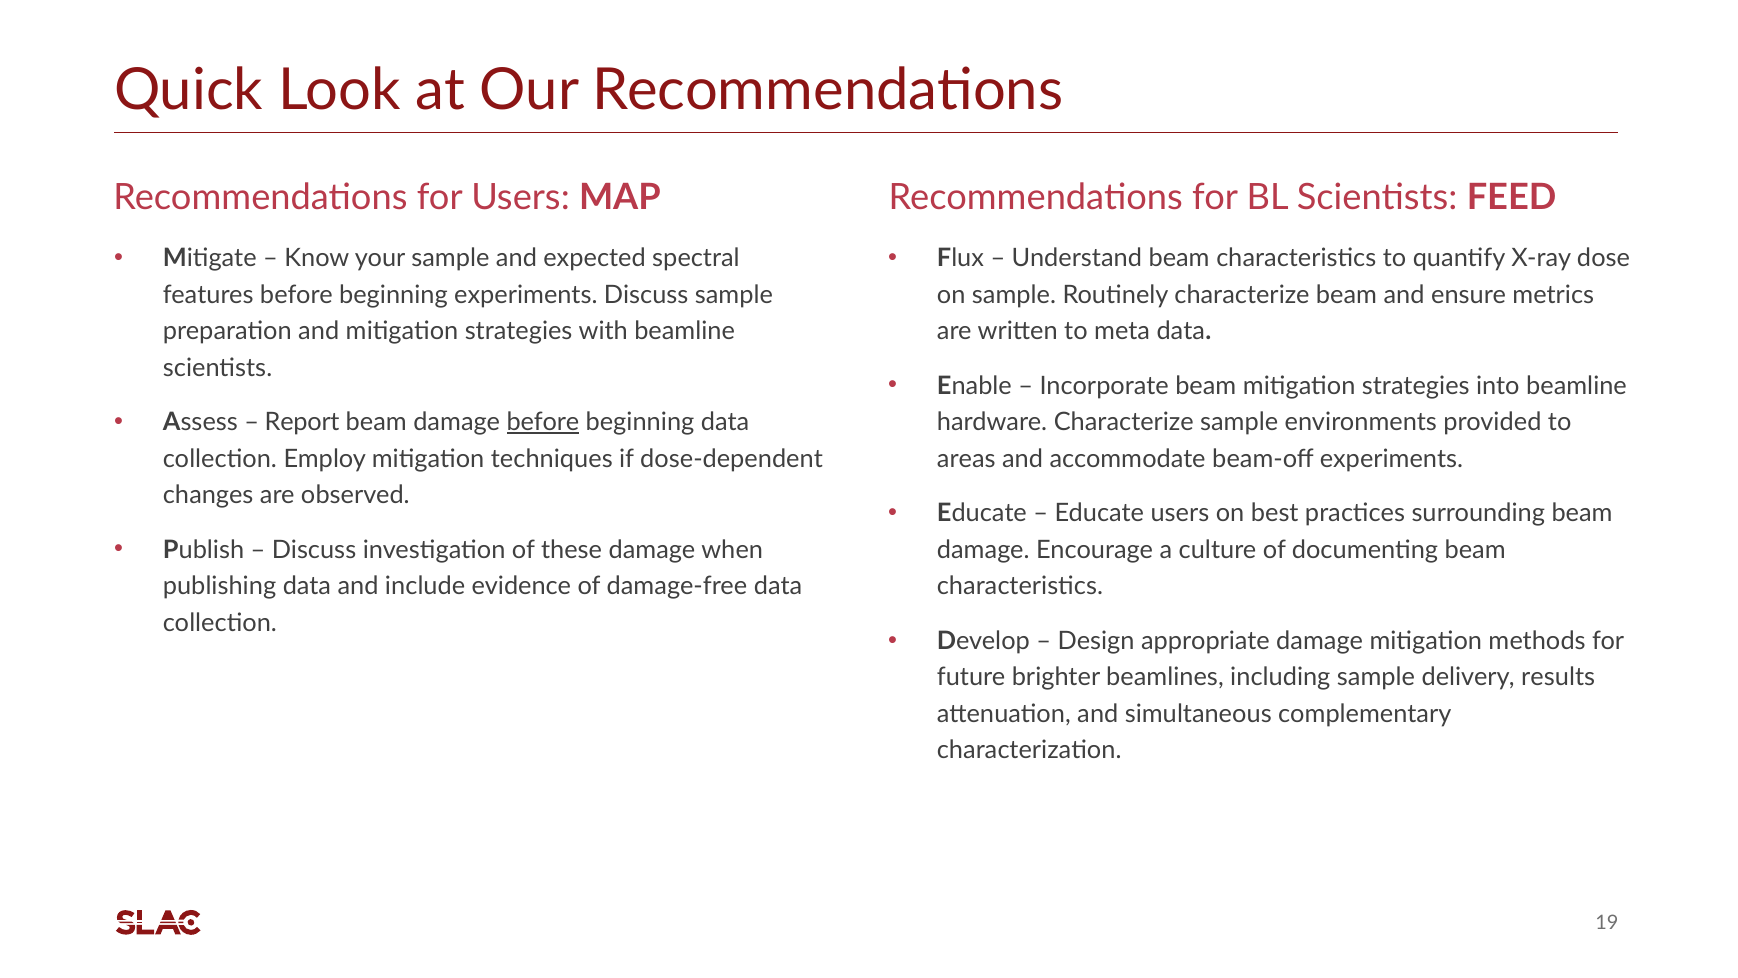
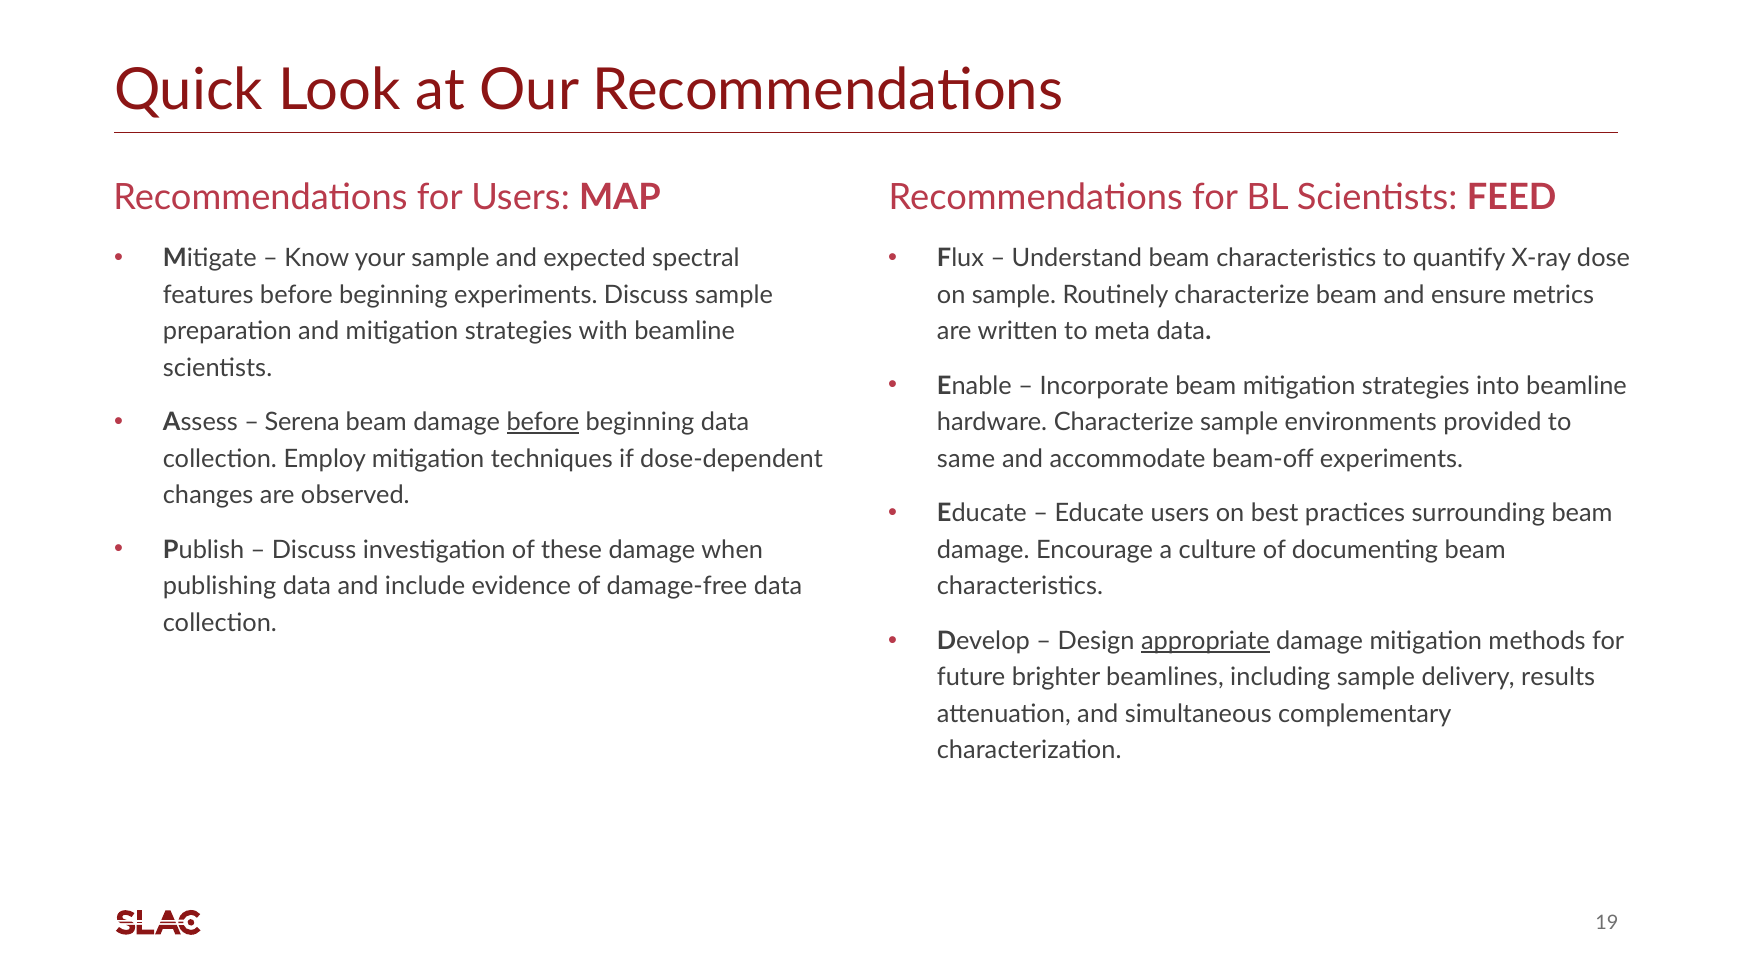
Report: Report -> Serena
areas: areas -> same
appropriate underline: none -> present
